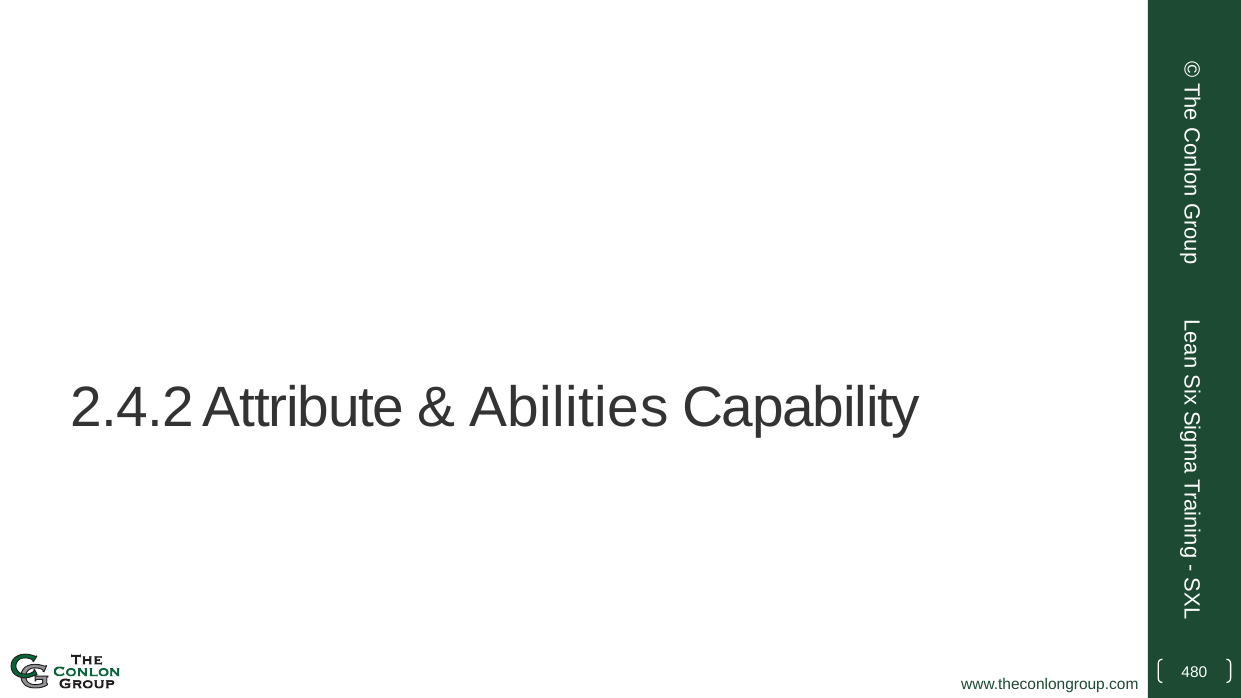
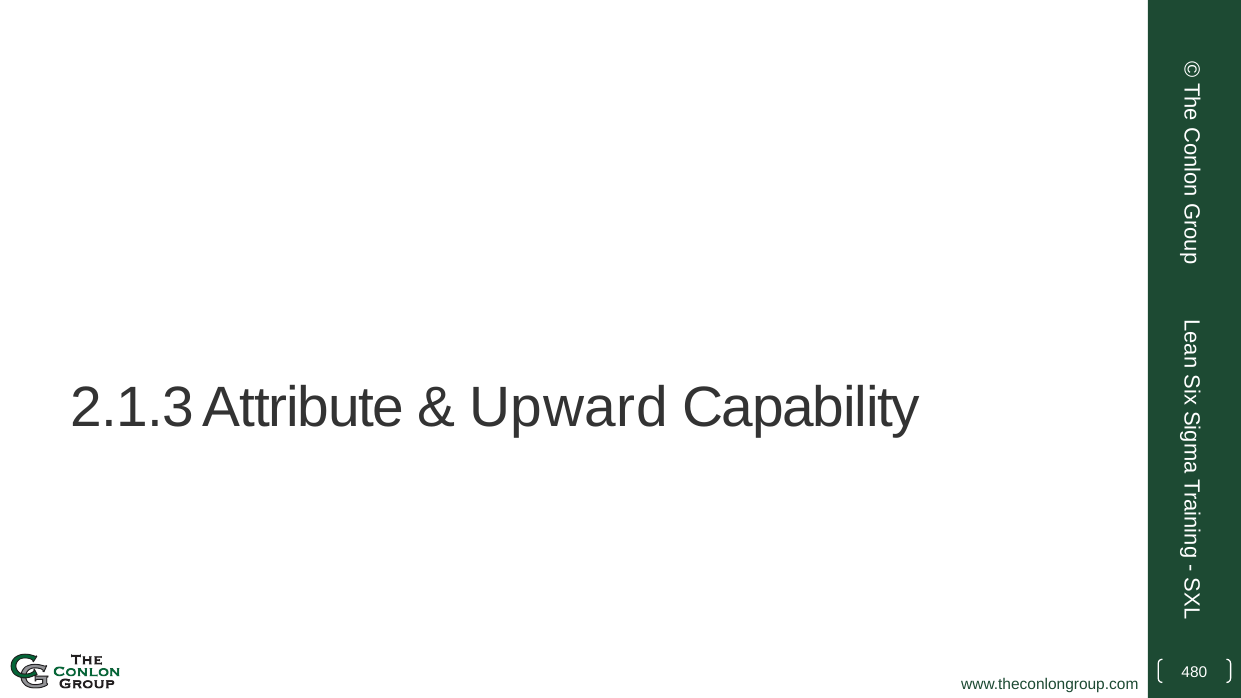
2.4.2: 2.4.2 -> 2.1.3
Abilities: Abilities -> Upward
